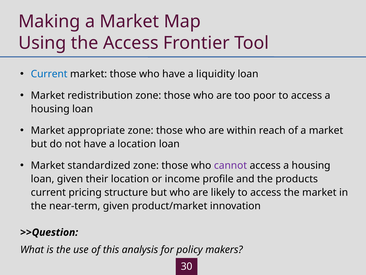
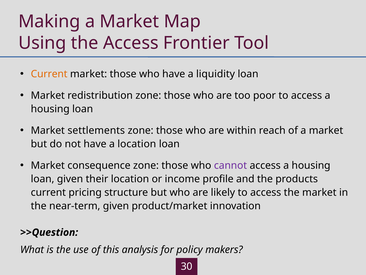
Current at (49, 74) colour: blue -> orange
appropriate: appropriate -> settlements
standardized: standardized -> consequence
